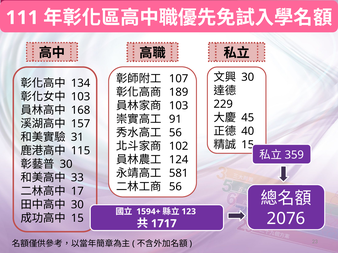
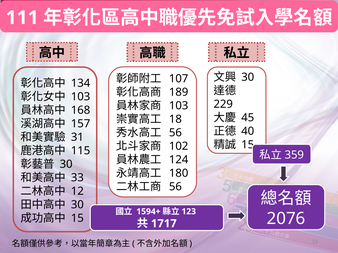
91: 91 -> 18
581: 581 -> 180
17: 17 -> 12
